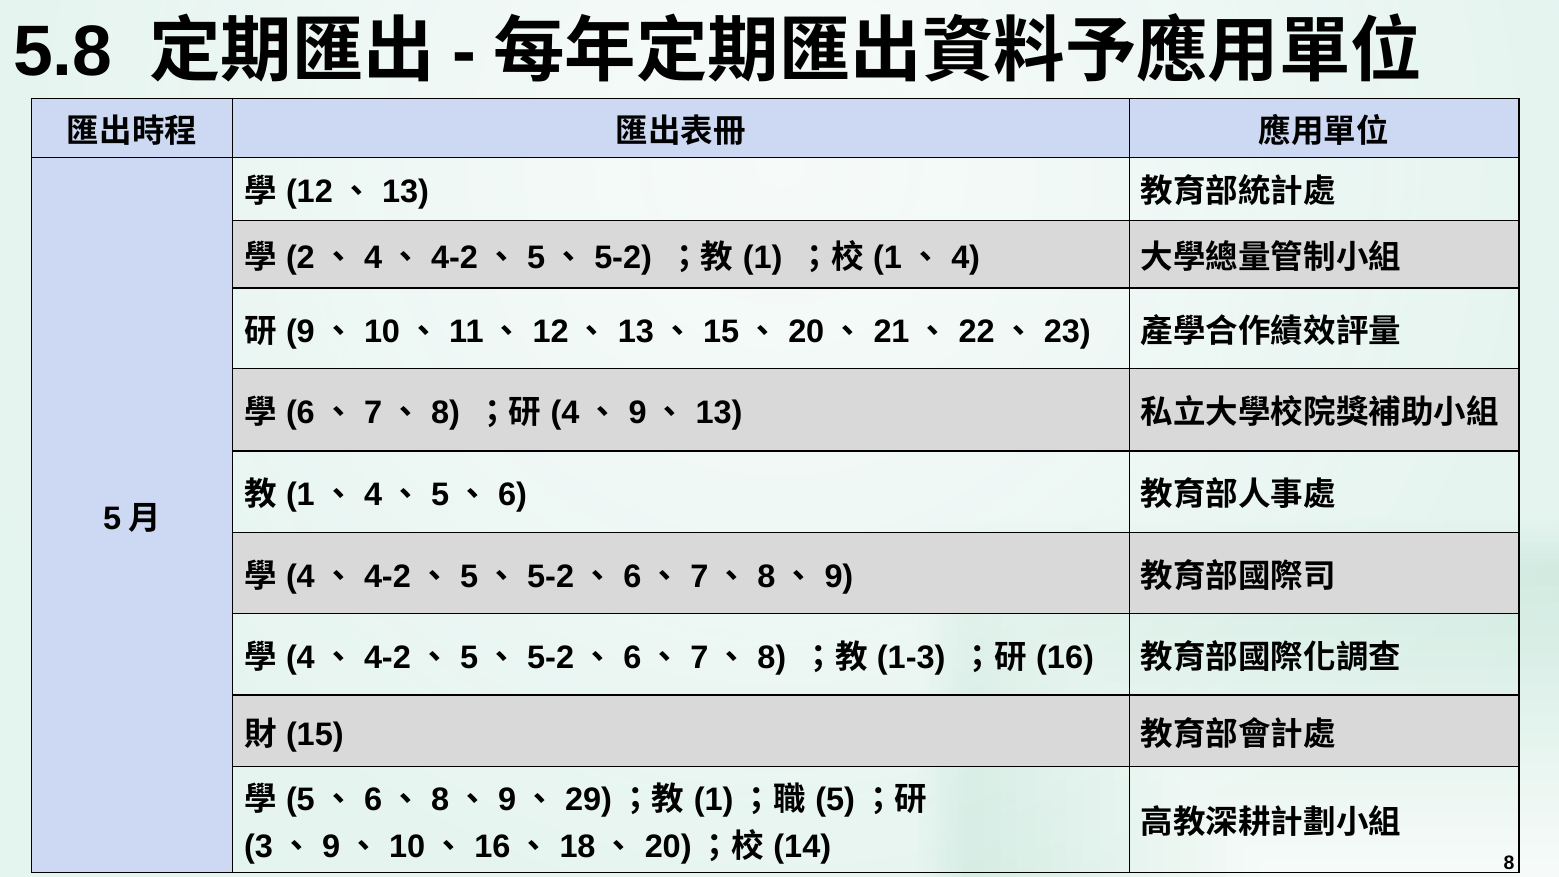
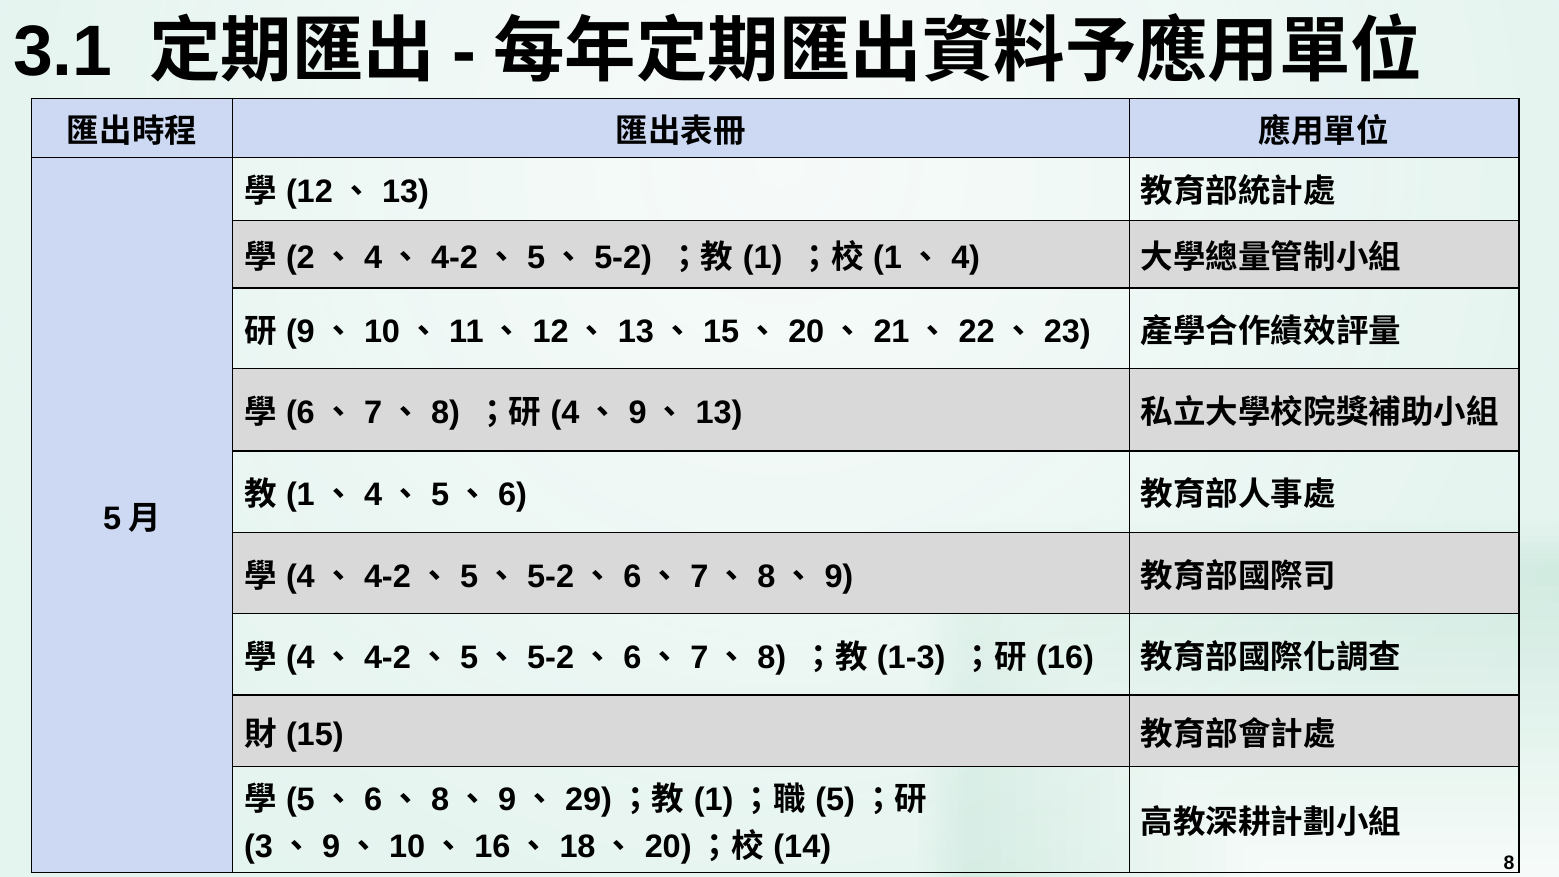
5.8: 5.8 -> 3.1
